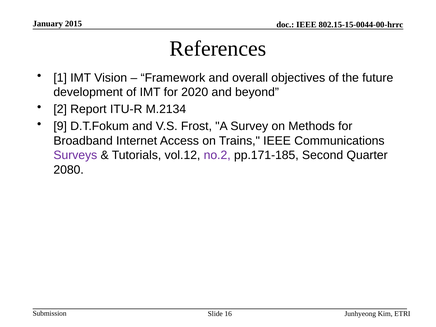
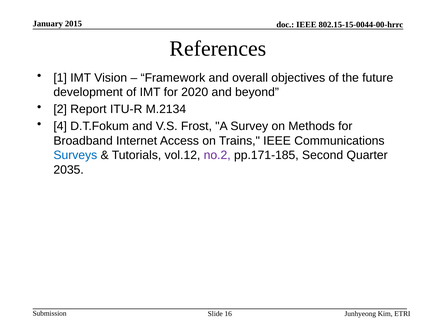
9: 9 -> 4
Surveys colour: purple -> blue
2080: 2080 -> 2035
